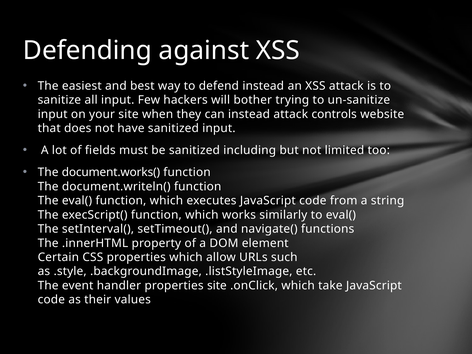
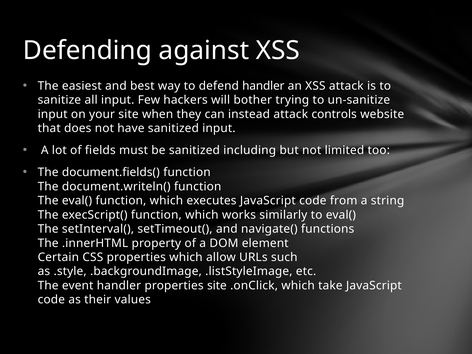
defend instead: instead -> handler
document.works(: document.works( -> document.fields(
